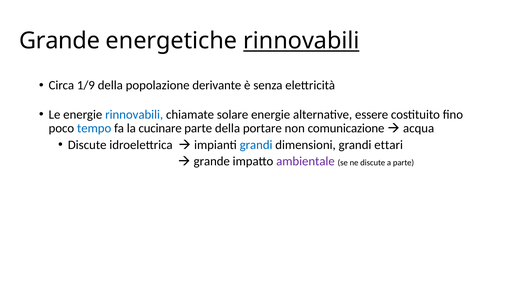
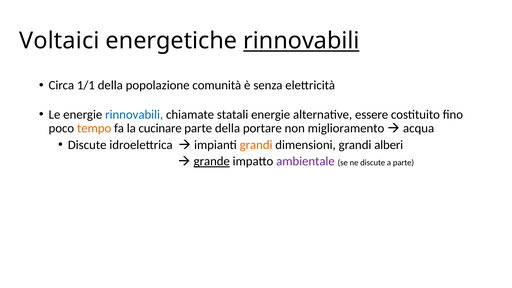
Grande at (60, 41): Grande -> Voltaici
1/9: 1/9 -> 1/1
derivante: derivante -> comunità
solare: solare -> statali
tempo colour: blue -> orange
comunicazione: comunicazione -> miglioramento
grandi at (256, 145) colour: blue -> orange
ettari: ettari -> alberi
grande at (212, 161) underline: none -> present
